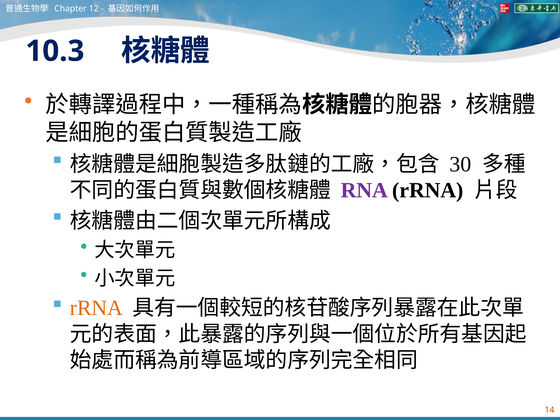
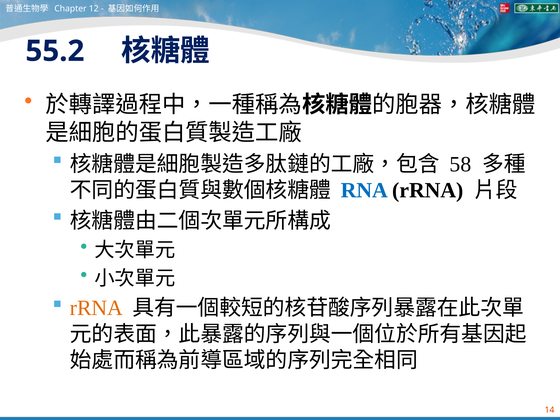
10.3: 10.3 -> 55.2
30: 30 -> 58
RNA colour: purple -> blue
